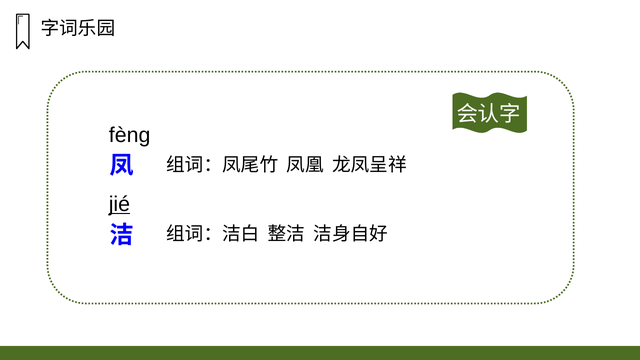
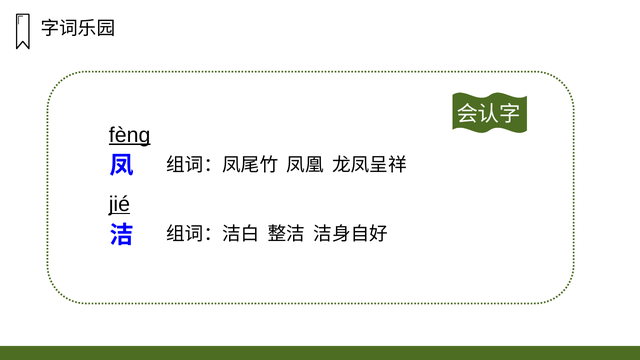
fènɡ underline: none -> present
